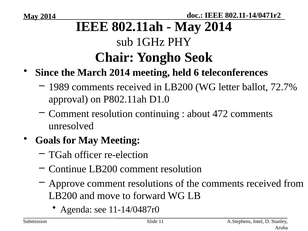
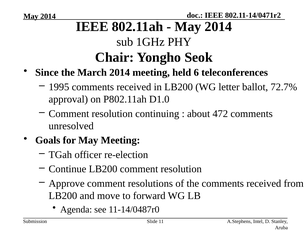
1989: 1989 -> 1995
